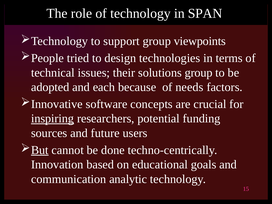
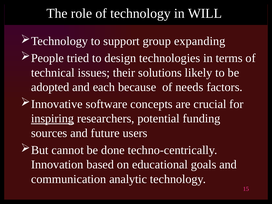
SPAN: SPAN -> WILL
viewpoints: viewpoints -> expanding
solutions group: group -> likely
But underline: present -> none
